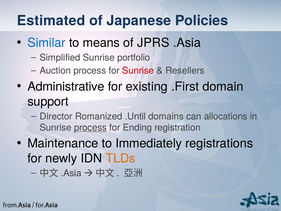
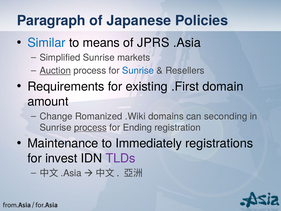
Estimated: Estimated -> Paragraph
portfolio: portfolio -> markets
Auction underline: none -> present
Sunrise at (138, 71) colour: red -> blue
Administrative: Administrative -> Requirements
support: support -> amount
Director: Director -> Change
.Until: .Until -> .Wiki
allocations: allocations -> seconding
newly: newly -> invest
TLDs colour: orange -> purple
